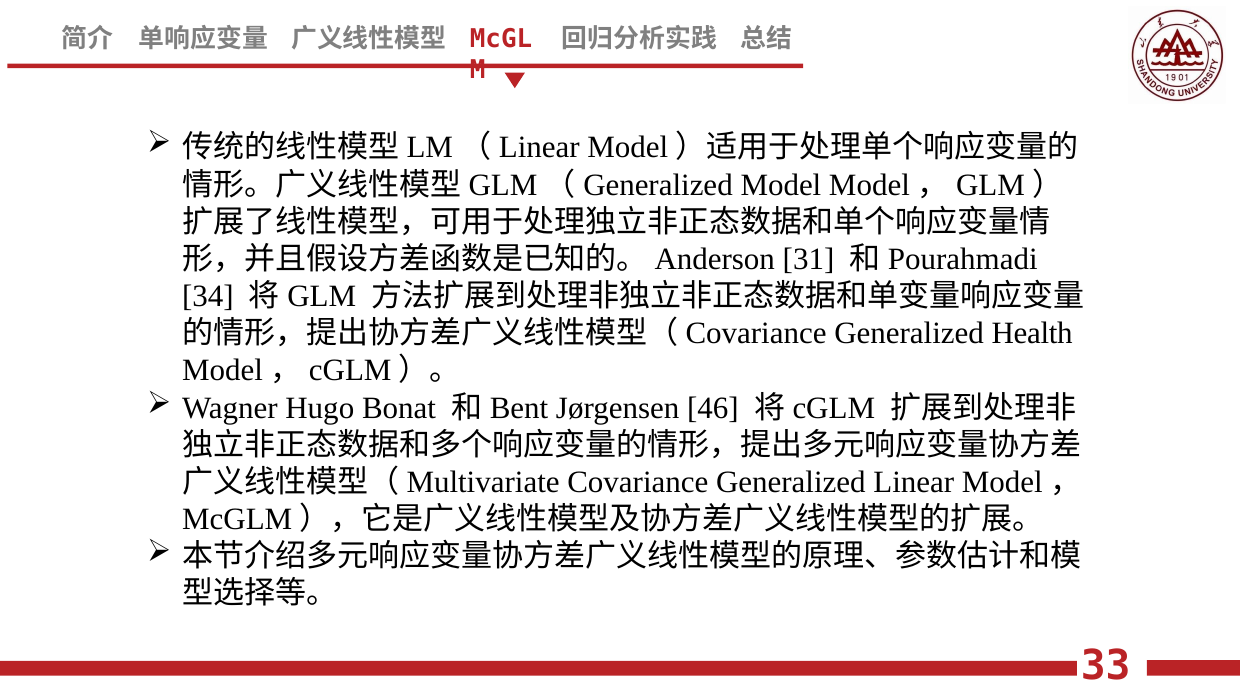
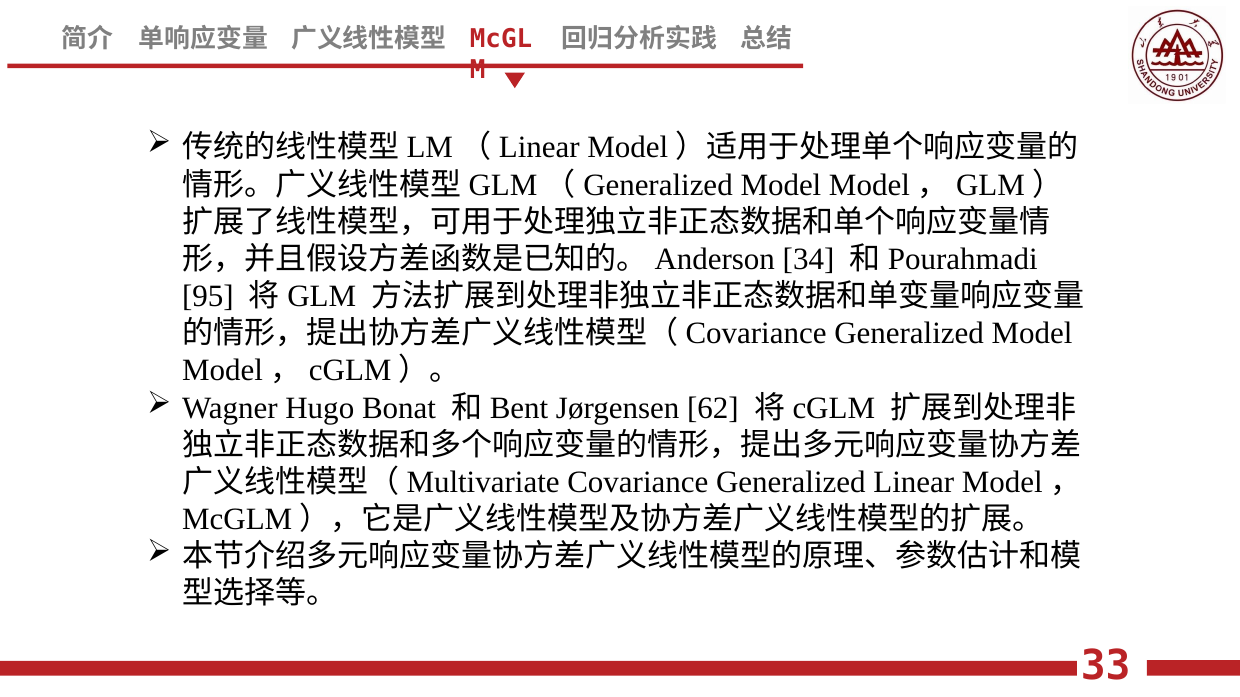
31: 31 -> 34
34: 34 -> 95
Generalized Health: Health -> Model
46: 46 -> 62
